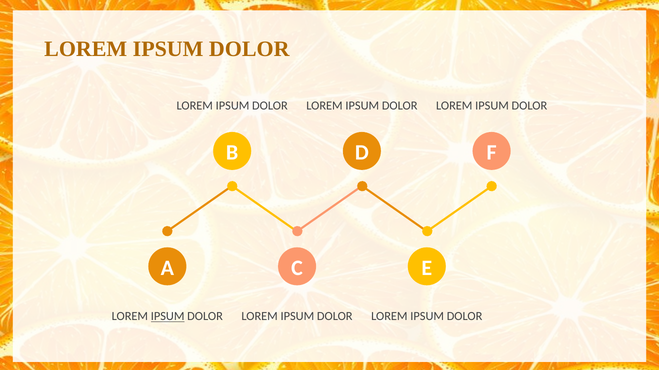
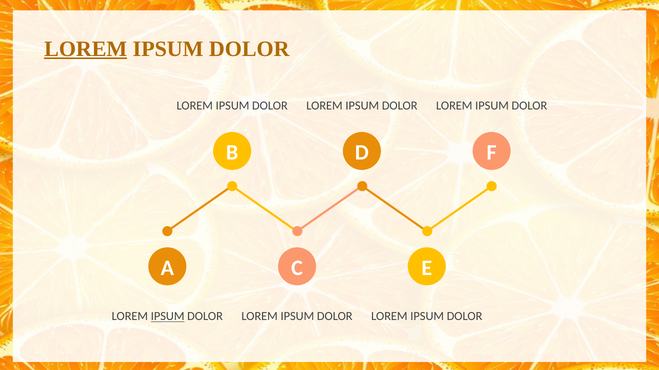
LOREM at (86, 49) underline: none -> present
